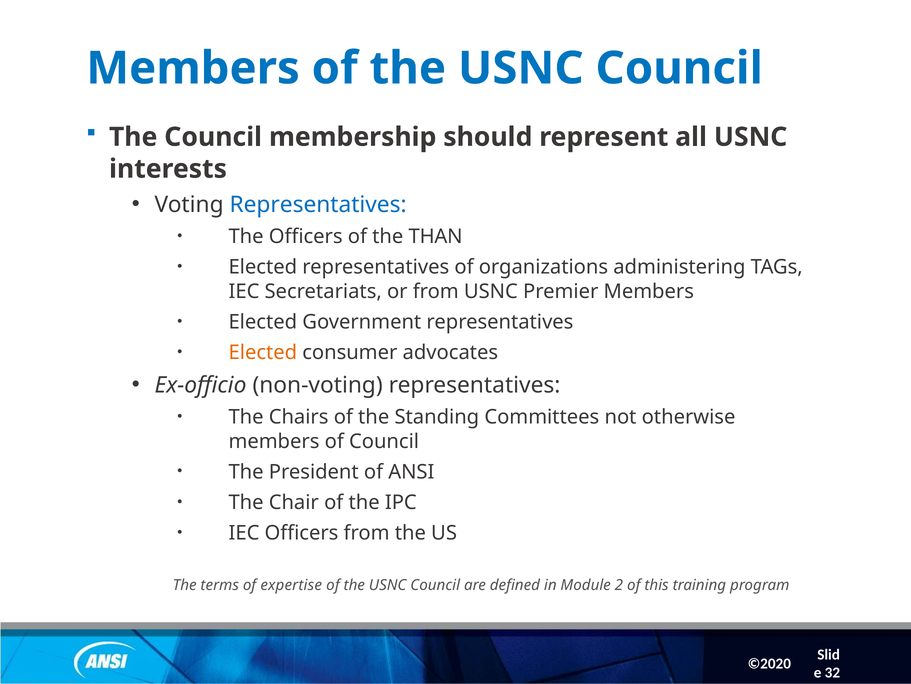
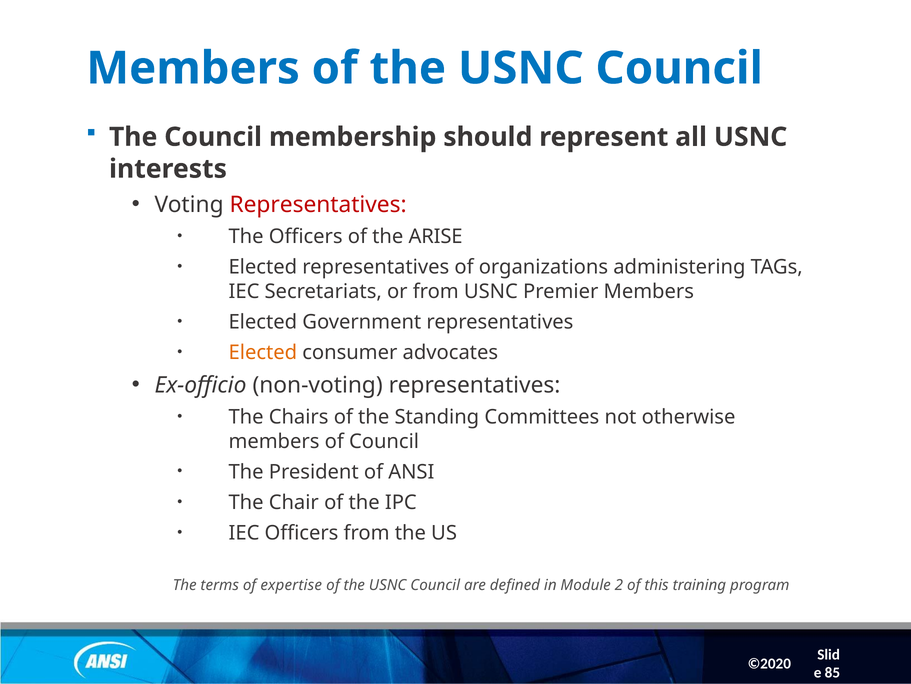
Representatives at (318, 204) colour: blue -> red
THAN: THAN -> ARISE
32: 32 -> 85
